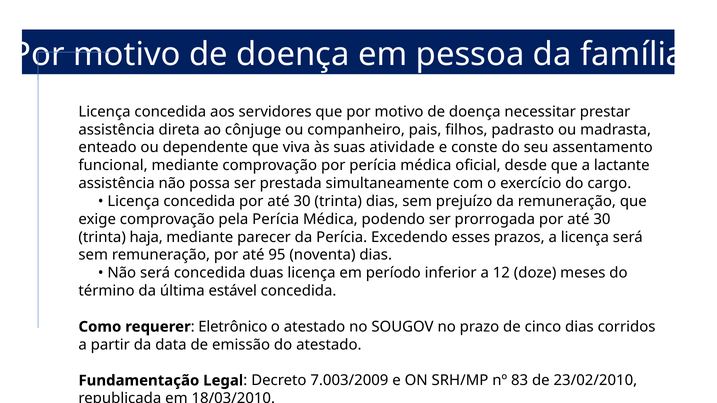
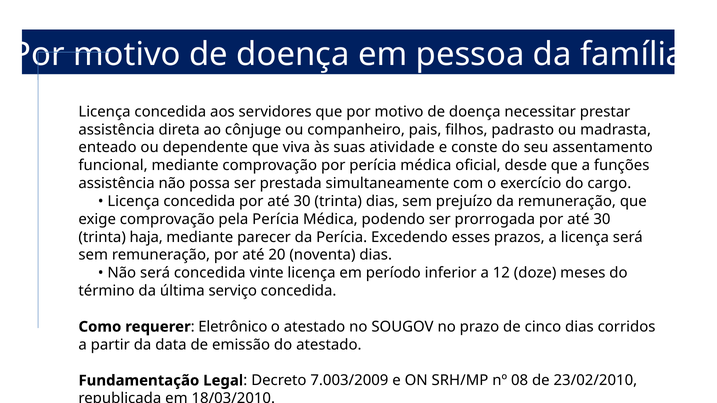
lactante: lactante -> funções
95: 95 -> 20
duas: duas -> vinte
estável: estável -> serviço
83: 83 -> 08
